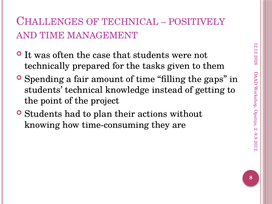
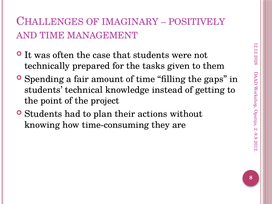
OF TECHNICAL: TECHNICAL -> IMAGINARY
